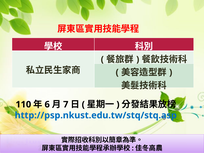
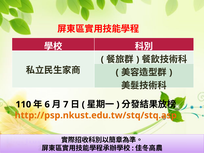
http://psp.nkust.edu.tw/stq/stq.asp colour: blue -> orange
